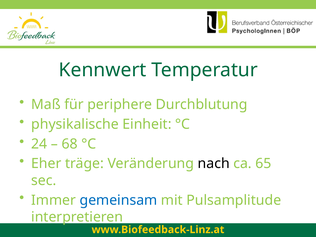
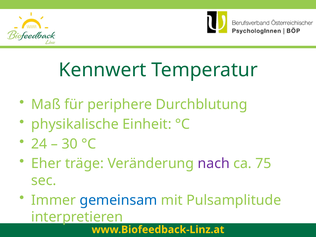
68: 68 -> 30
nach colour: black -> purple
65: 65 -> 75
